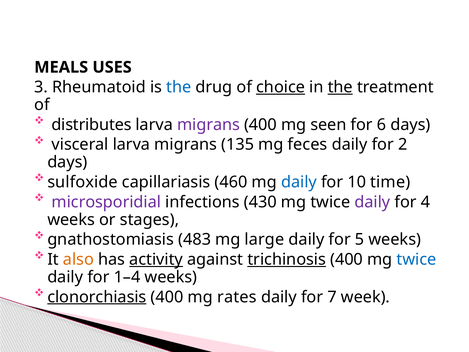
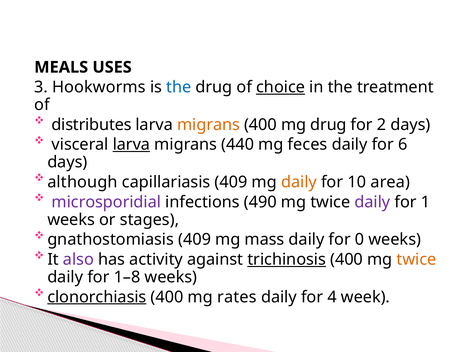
Rheumatoid: Rheumatoid -> Hookworms
the at (340, 87) underline: present -> none
migrans at (208, 125) colour: purple -> orange
mg seen: seen -> drug
6: 6 -> 2
larva at (131, 145) underline: none -> present
135: 135 -> 440
2: 2 -> 6
sulfoxide: sulfoxide -> although
capillariasis 460: 460 -> 409
daily at (299, 182) colour: blue -> orange
time: time -> area
430: 430 -> 490
4: 4 -> 1
gnathostomiasis 483: 483 -> 409
large: large -> mass
5: 5 -> 0
also colour: orange -> purple
activity underline: present -> none
twice at (416, 259) colour: blue -> orange
1–4: 1–4 -> 1–8
7: 7 -> 4
